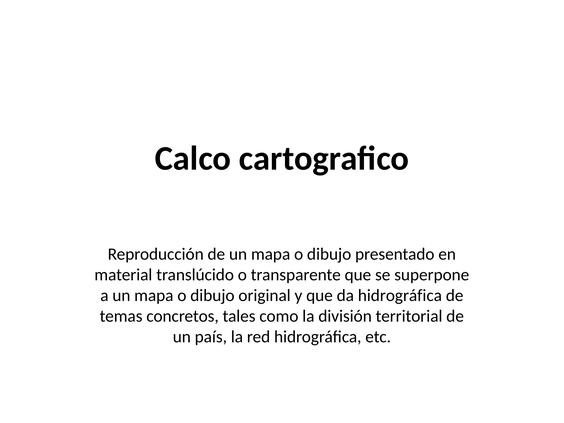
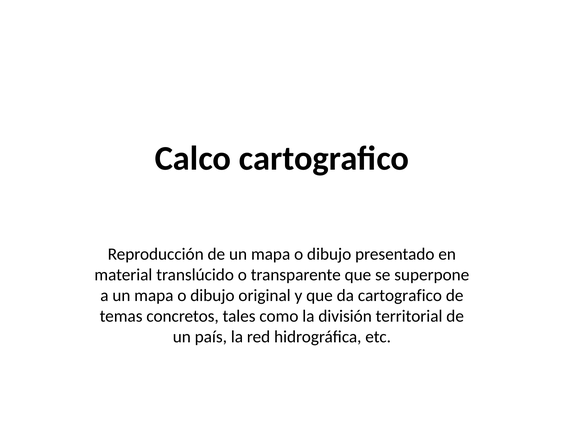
da hidrográfica: hidrográfica -> cartografico
